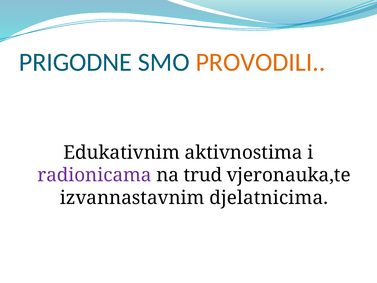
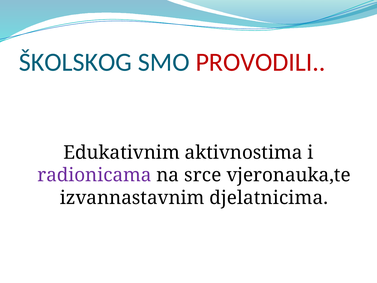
PRIGODNE: PRIGODNE -> ŠKOLSKOG
PROVODILI colour: orange -> red
trud: trud -> srce
